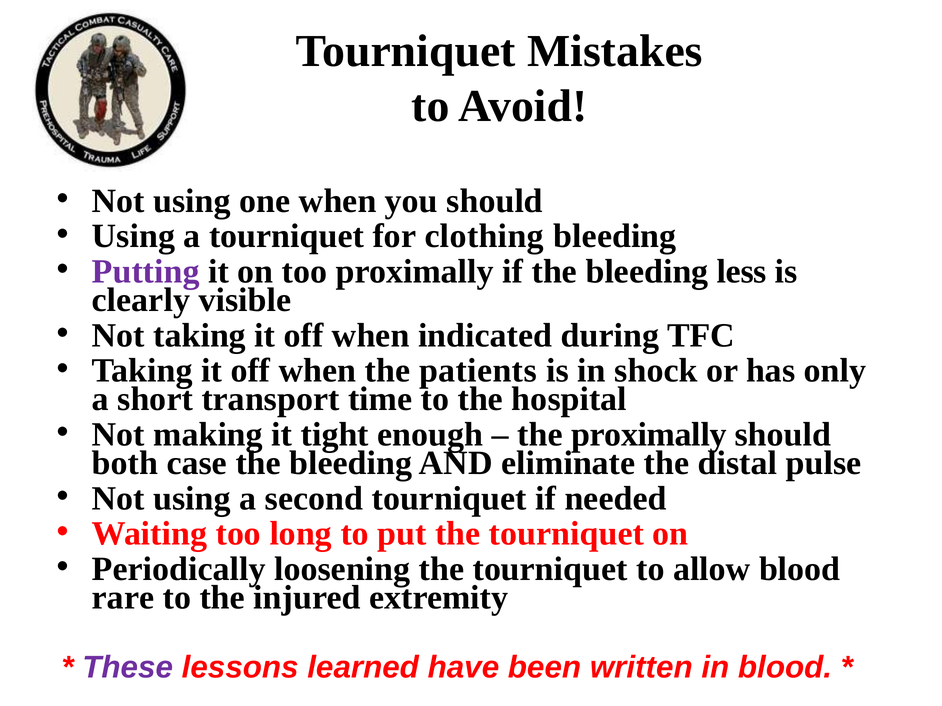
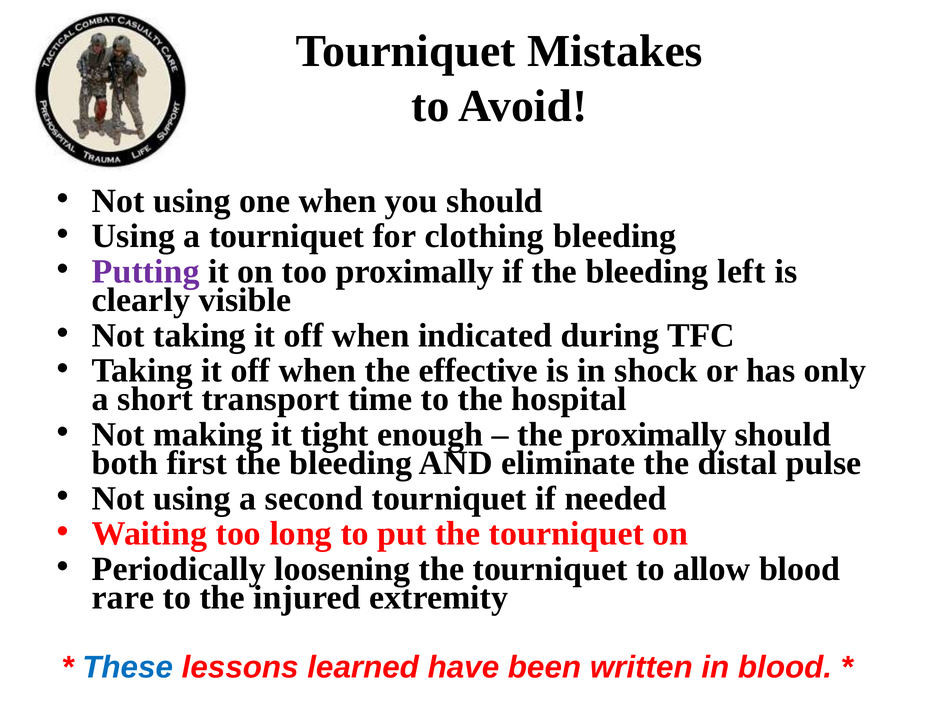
less: less -> left
patients: patients -> effective
case: case -> first
These colour: purple -> blue
